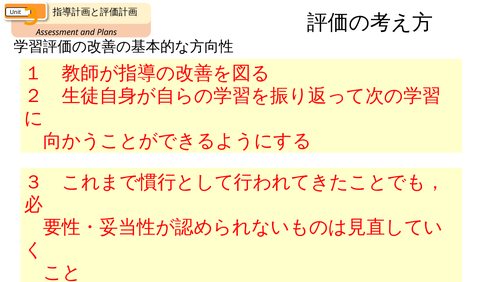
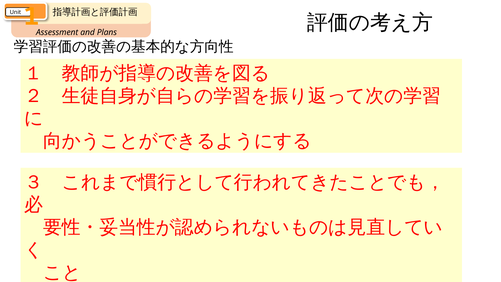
3: 3 -> 1
